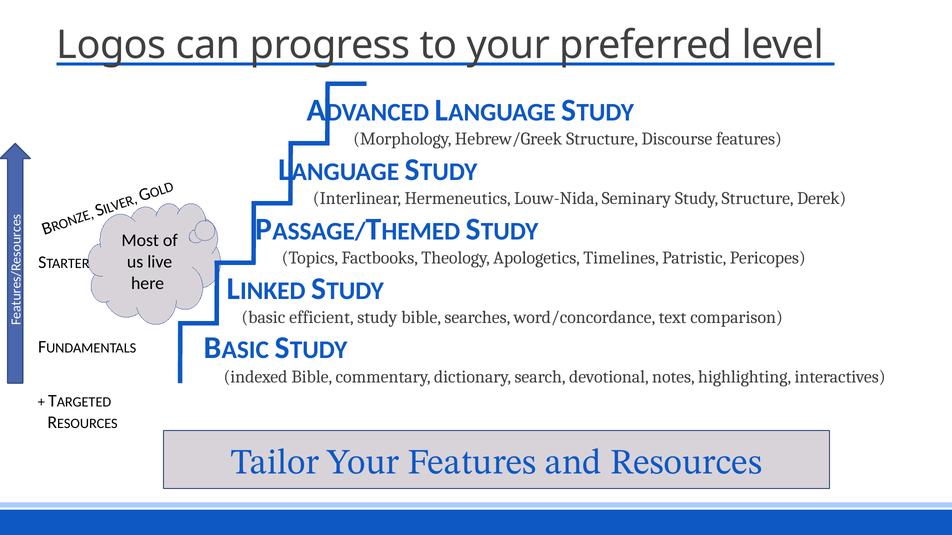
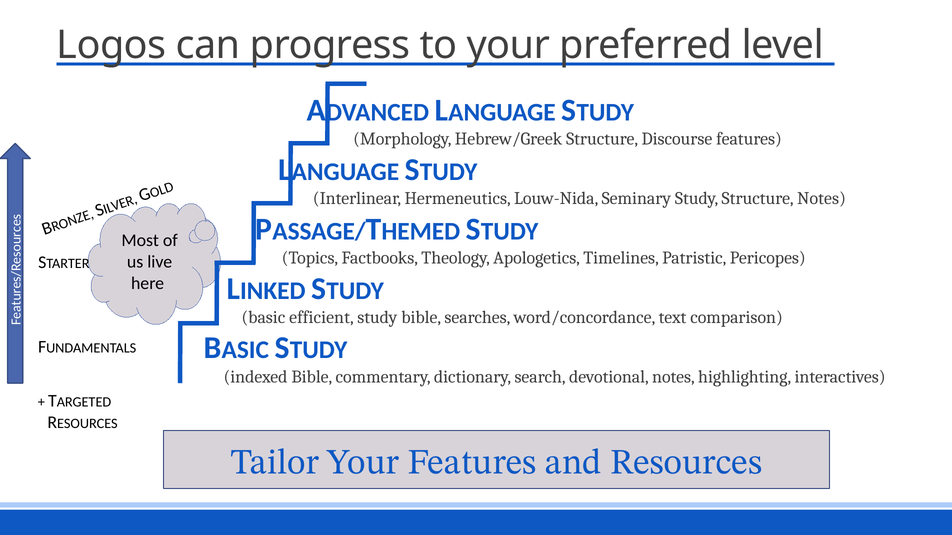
Structure Derek: Derek -> Notes
